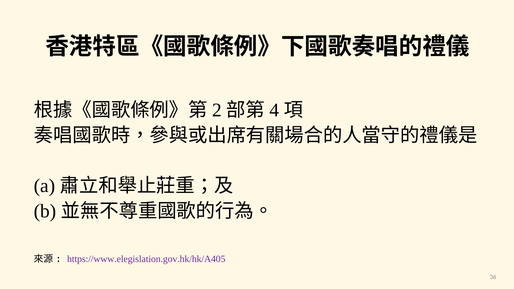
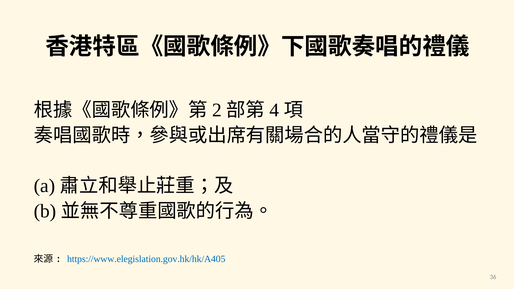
https://www.elegislation.gov.hk/hk/A405 colour: purple -> blue
